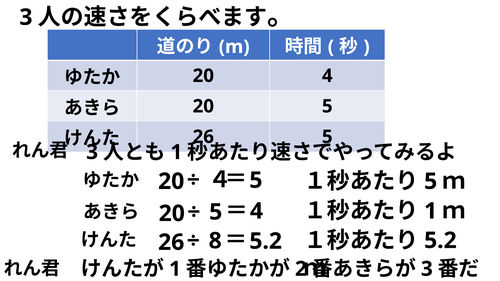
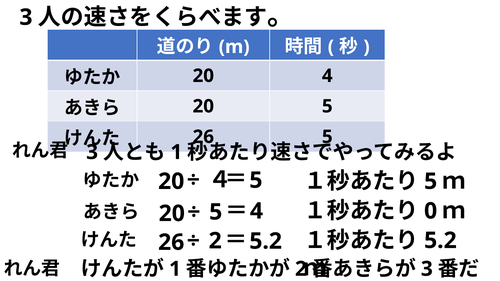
1 at (431, 211): 1 -> 0
8 at (215, 241): 8 -> 2
